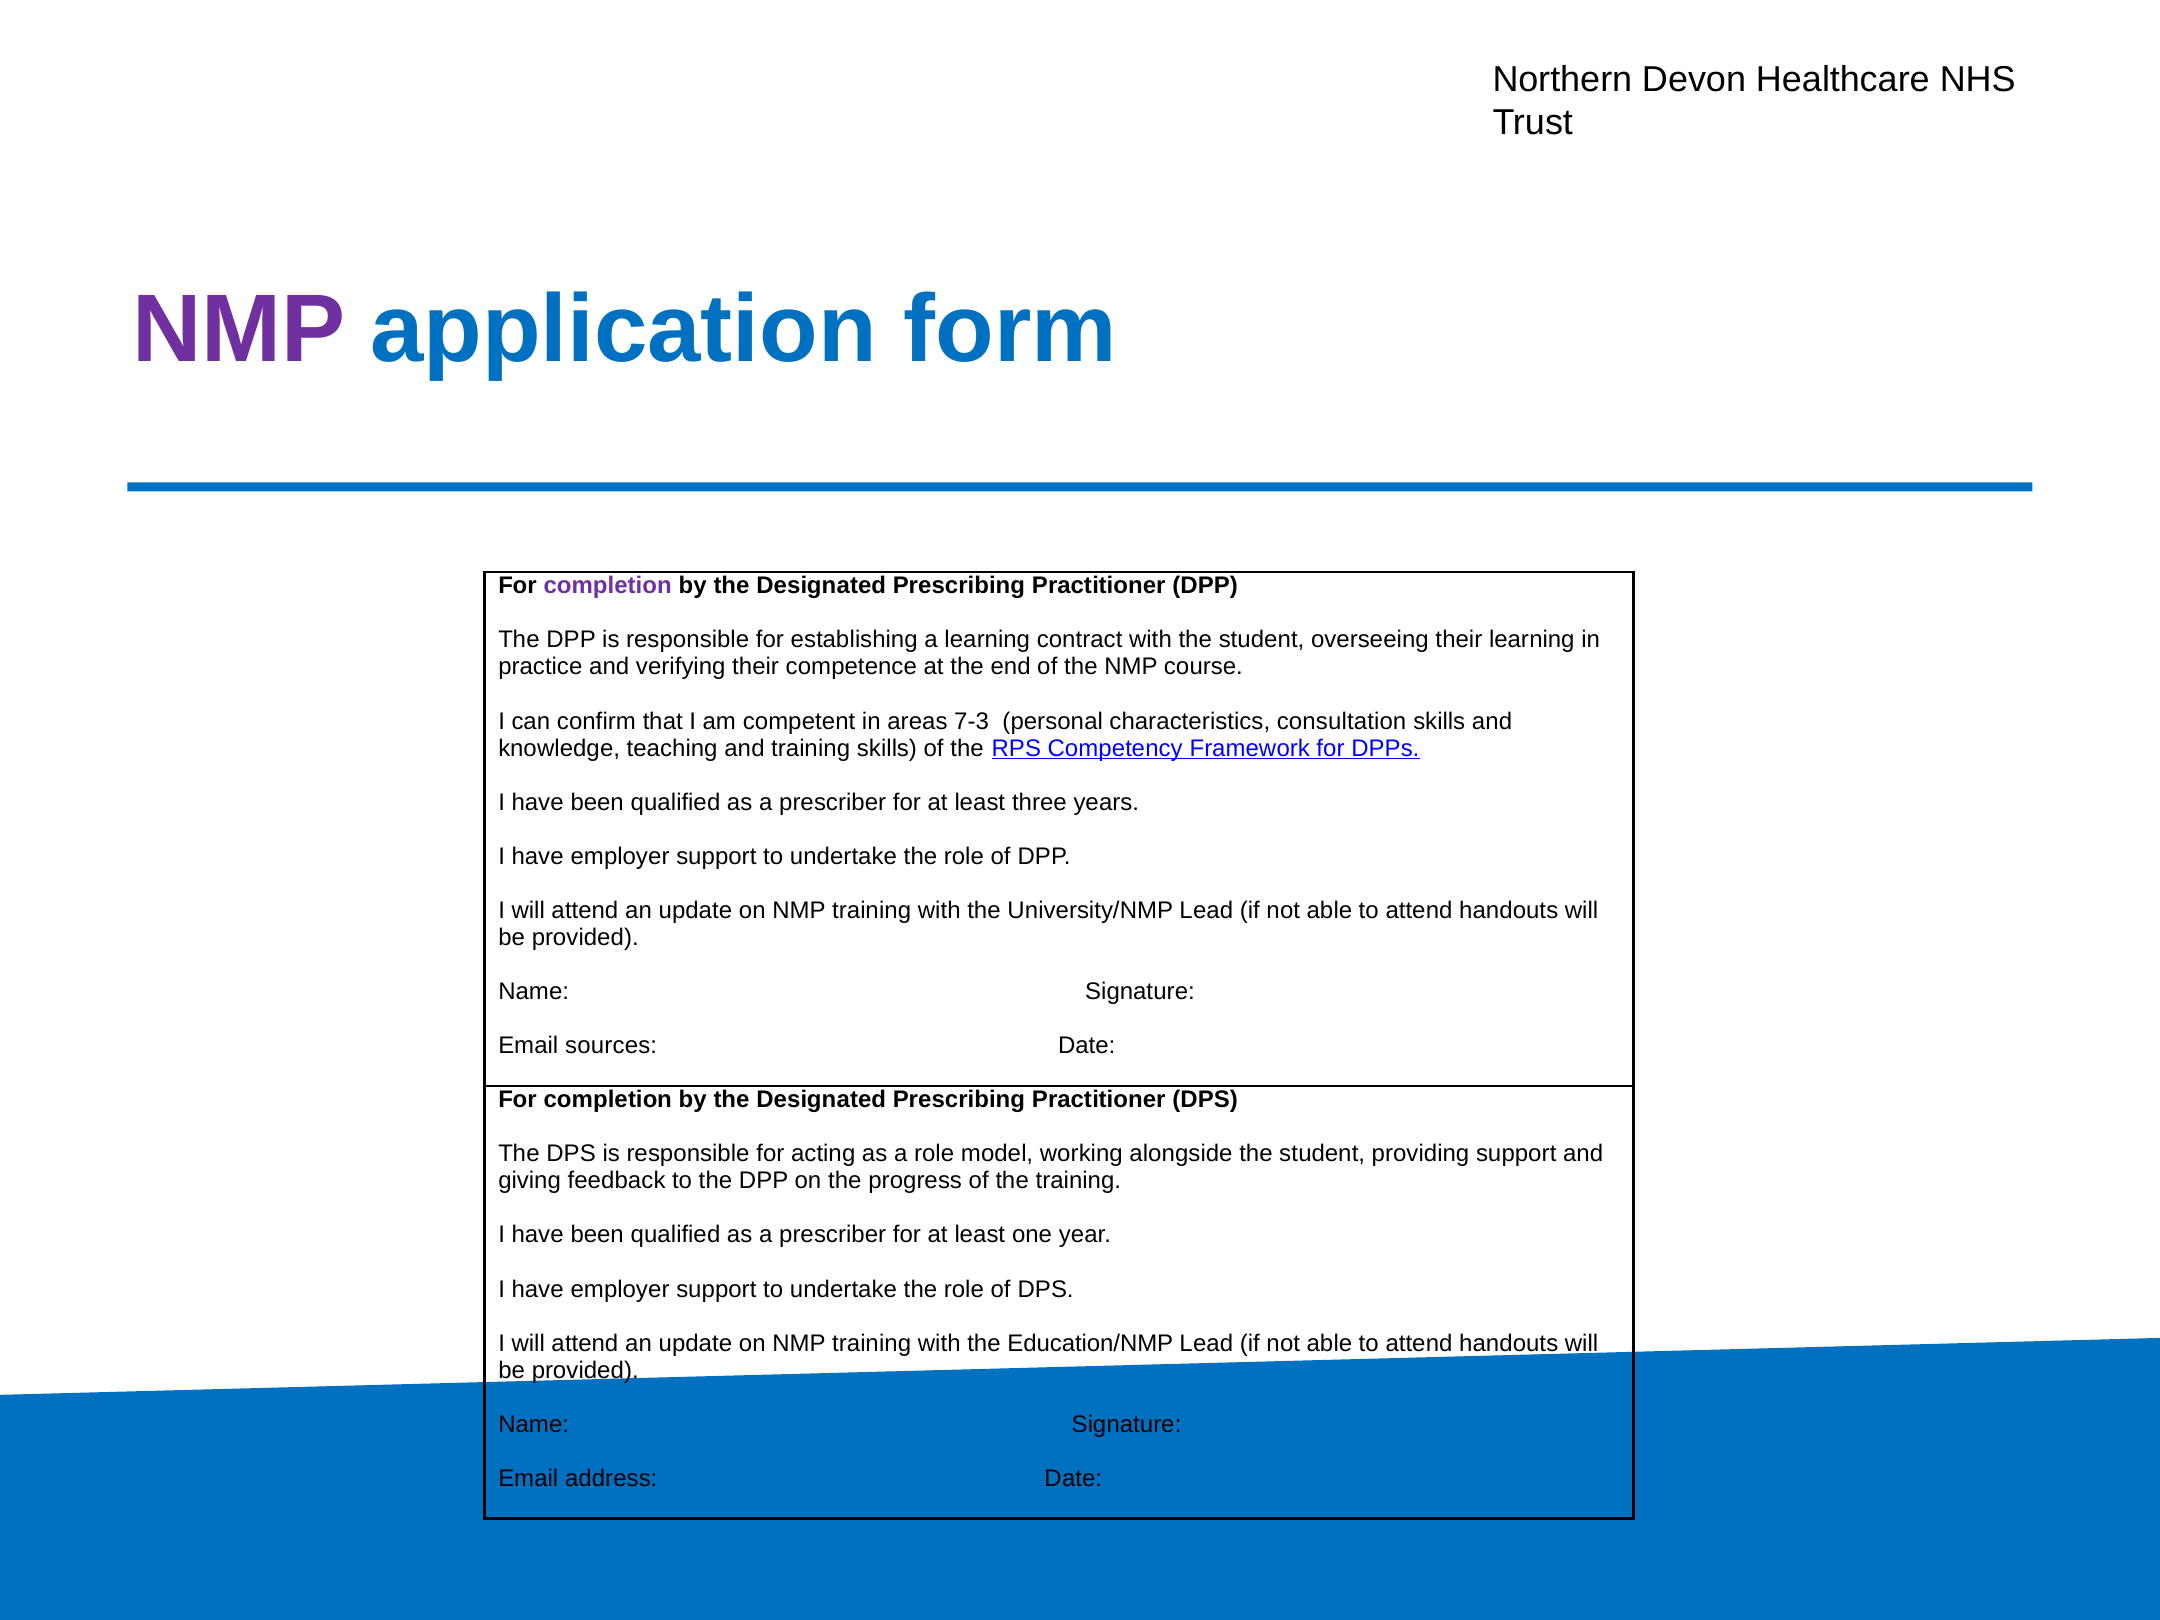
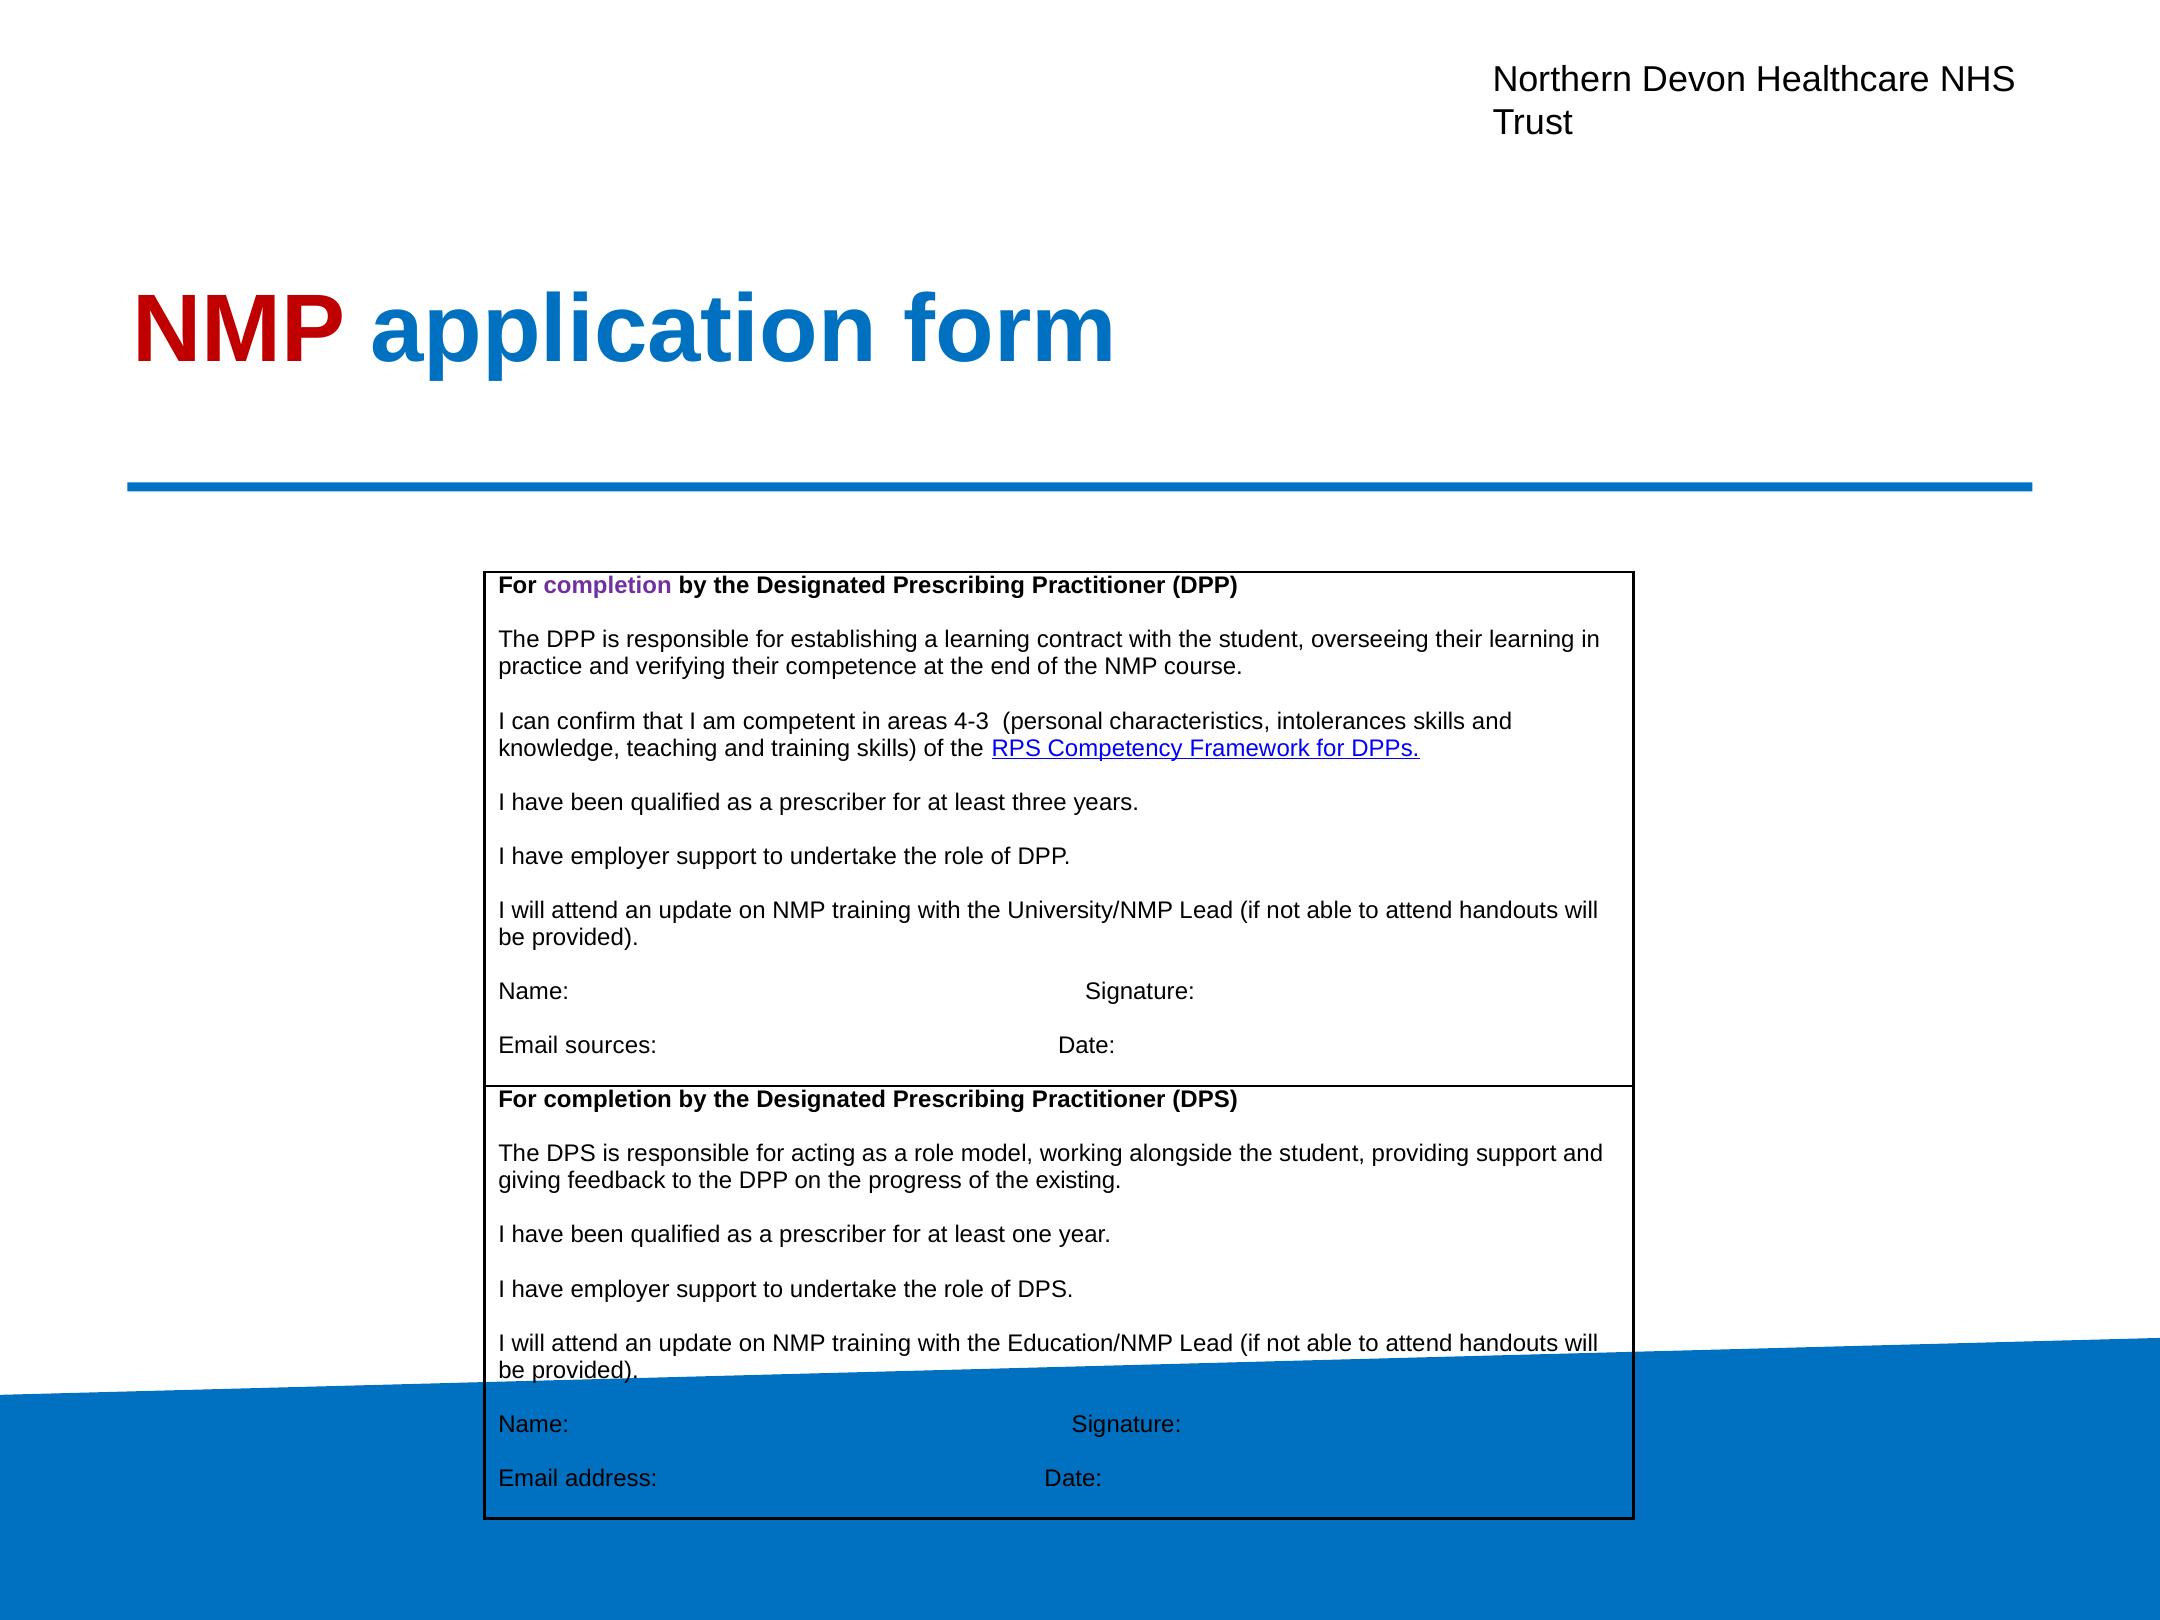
NMP at (239, 330) colour: purple -> red
7-3: 7-3 -> 4-3
consultation: consultation -> intolerances
the training: training -> existing
